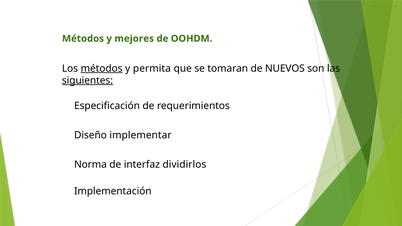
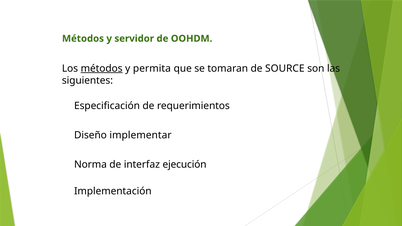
mejores: mejores -> servidor
NUEVOS: NUEVOS -> SOURCE
siguientes underline: present -> none
dividirlos: dividirlos -> ejecución
